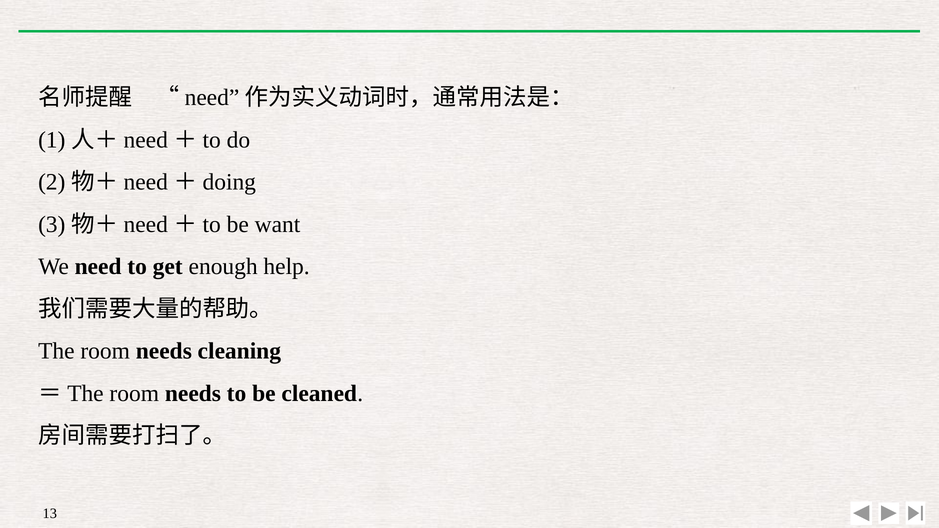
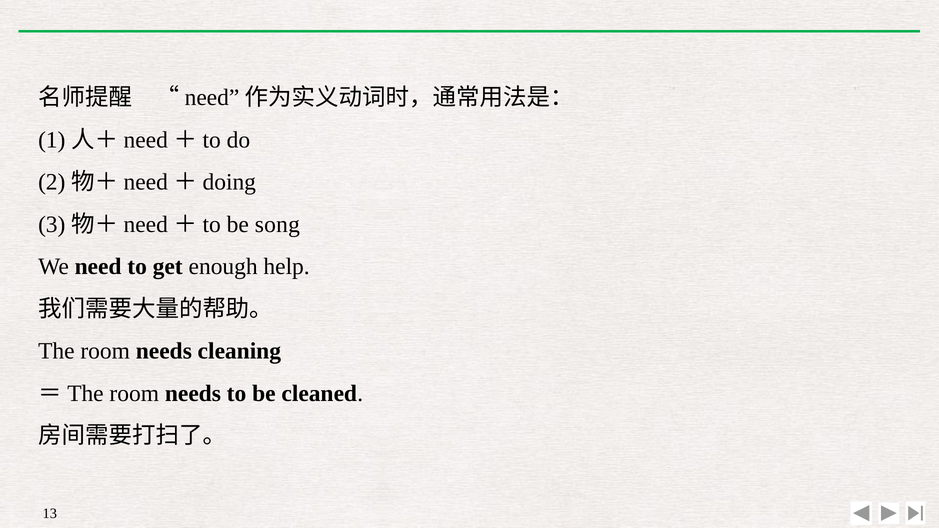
want: want -> song
